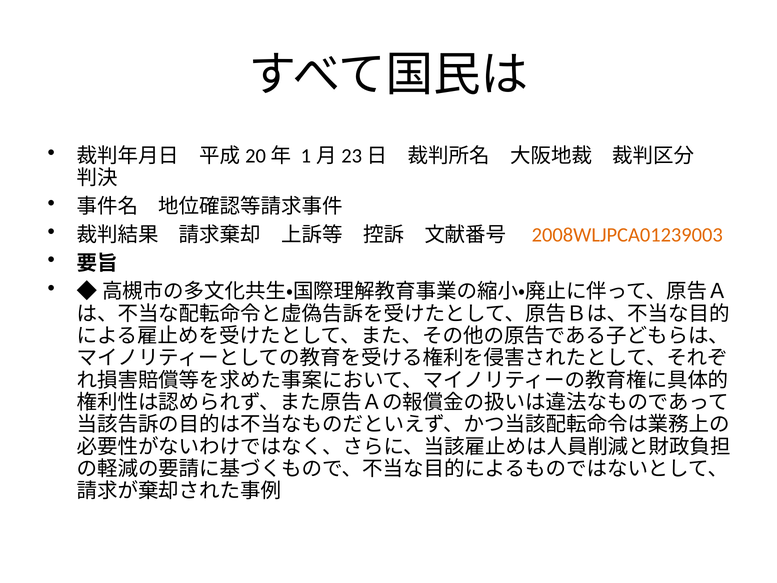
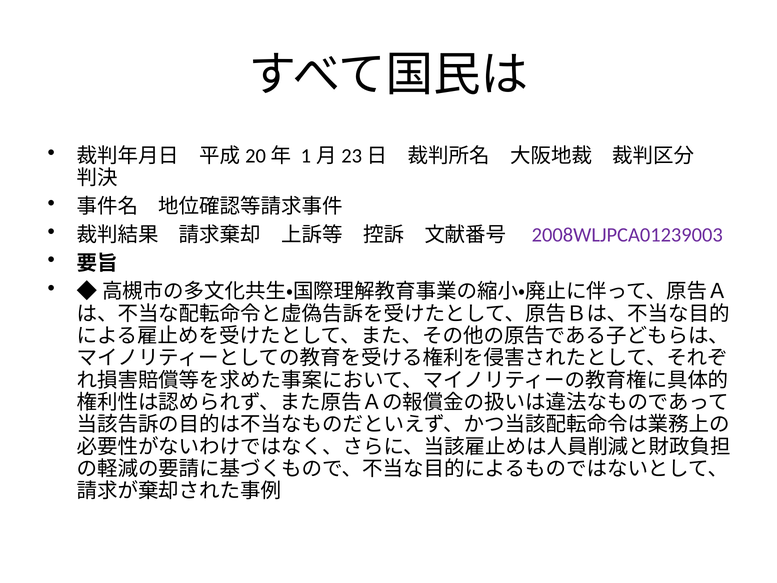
2008WLJPCA01239003 colour: orange -> purple
